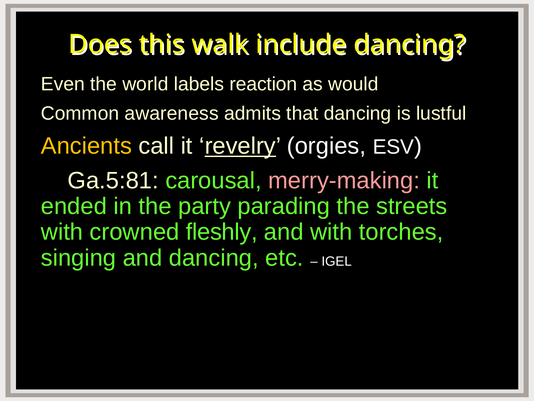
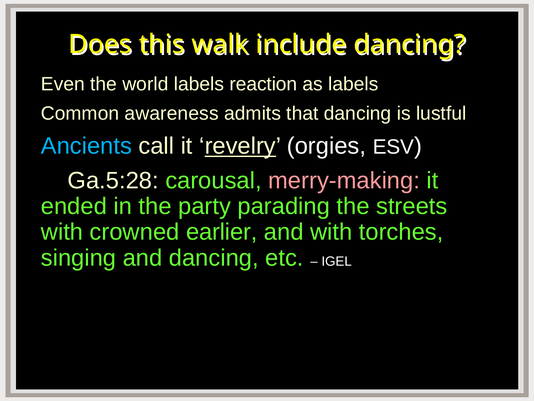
as would: would -> labels
Ancients colour: yellow -> light blue
Ga.5:81: Ga.5:81 -> Ga.5:28
fleshly: fleshly -> earlier
